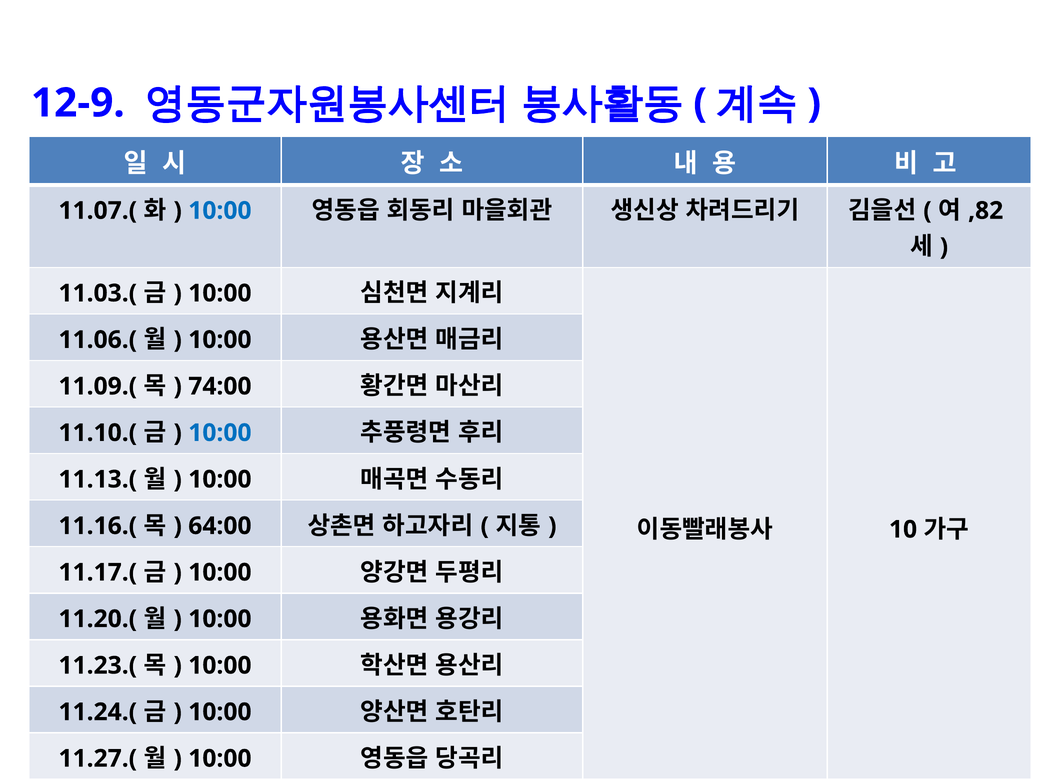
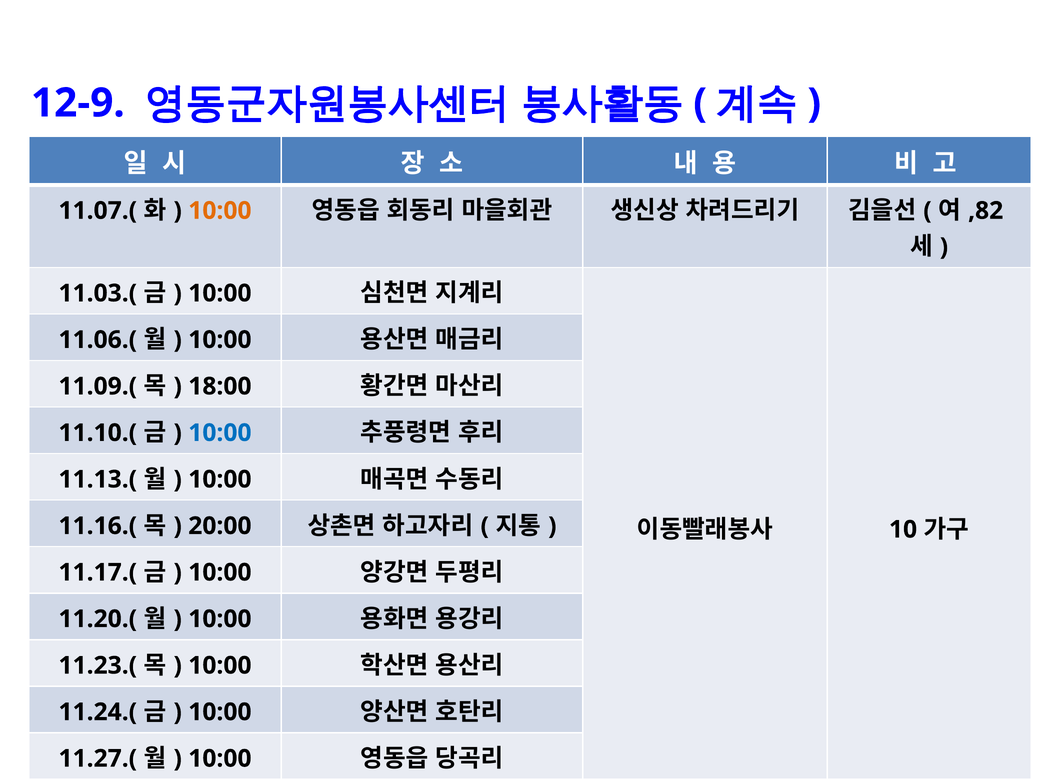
10:00 at (220, 210) colour: blue -> orange
74:00: 74:00 -> 18:00
64:00: 64:00 -> 20:00
